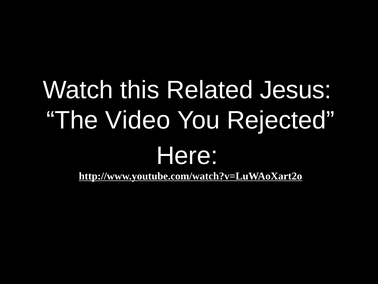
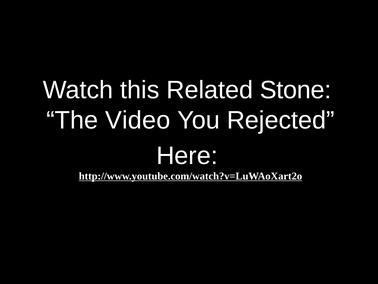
Jesus: Jesus -> Stone
